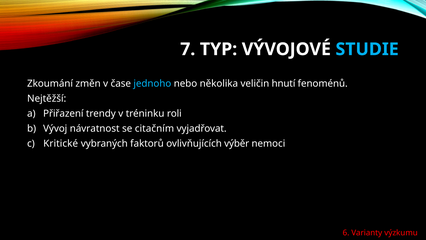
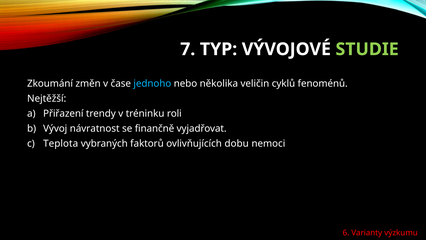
STUDIE colour: light blue -> light green
hnutí: hnutí -> cyklů
citačním: citačním -> finančně
Kritické: Kritické -> Teplota
výběr: výběr -> dobu
